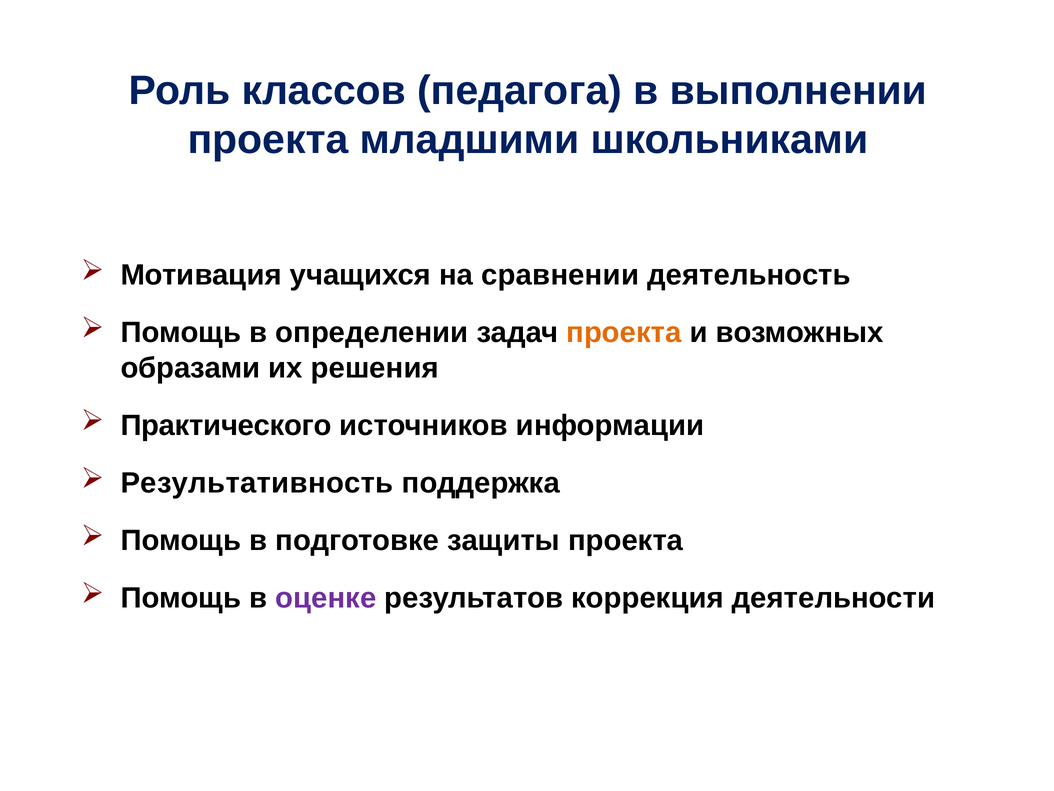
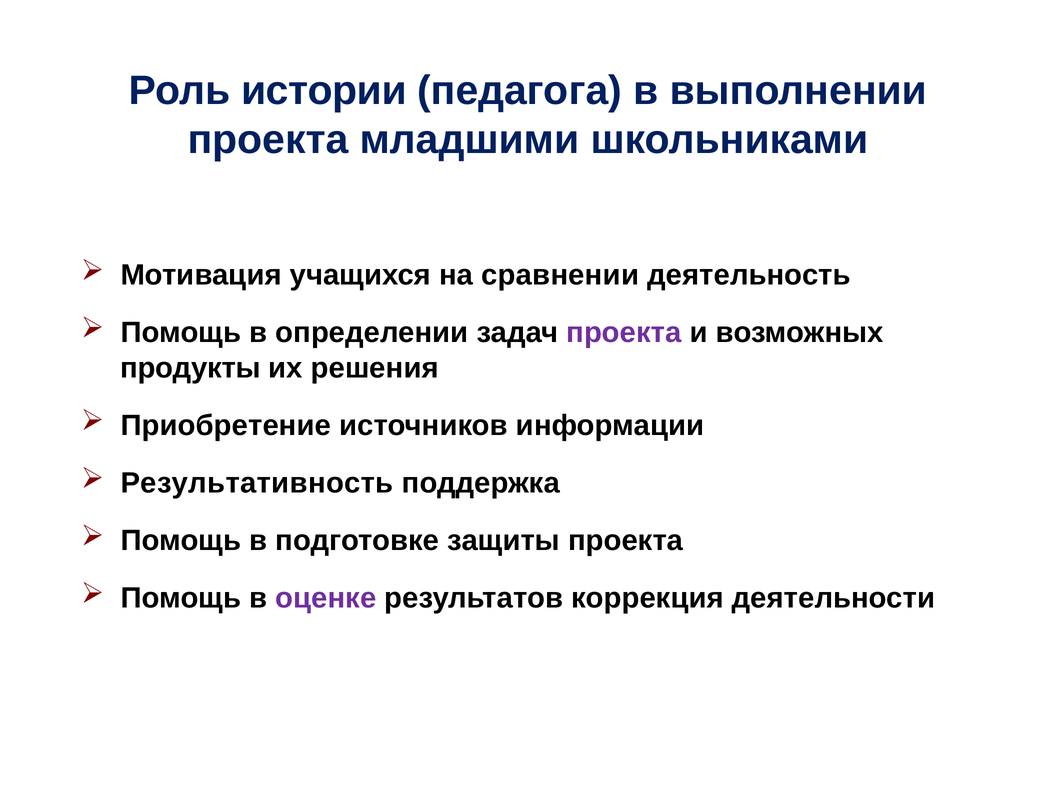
классов: классов -> истории
проекта at (624, 333) colour: orange -> purple
образами: образами -> продукты
Практического: Практического -> Приобретение
